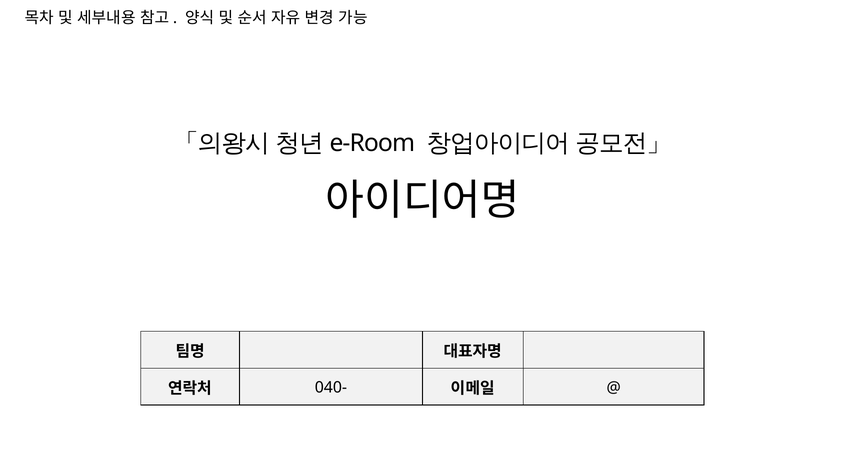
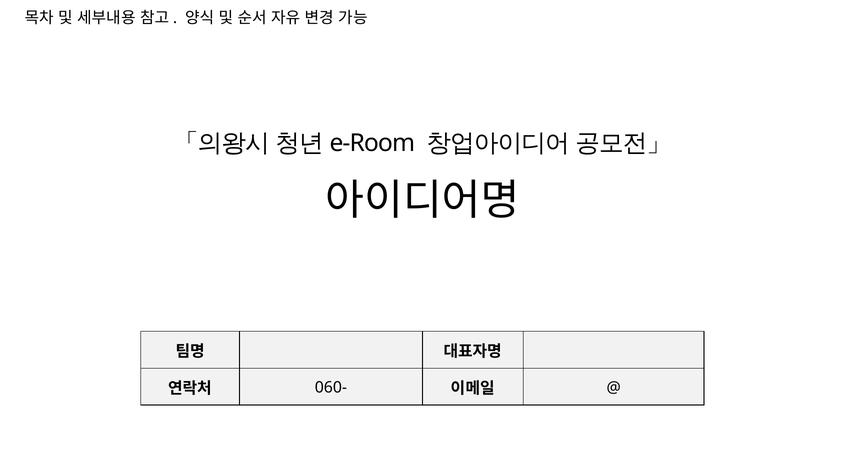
040-: 040- -> 060-
